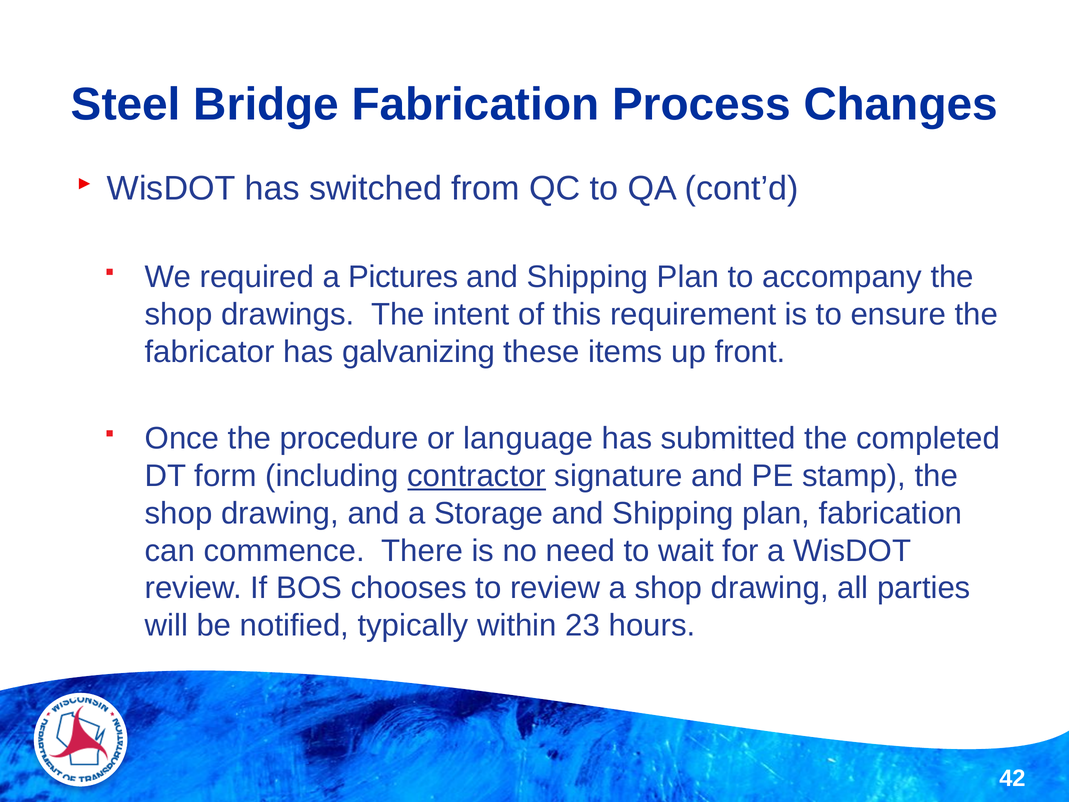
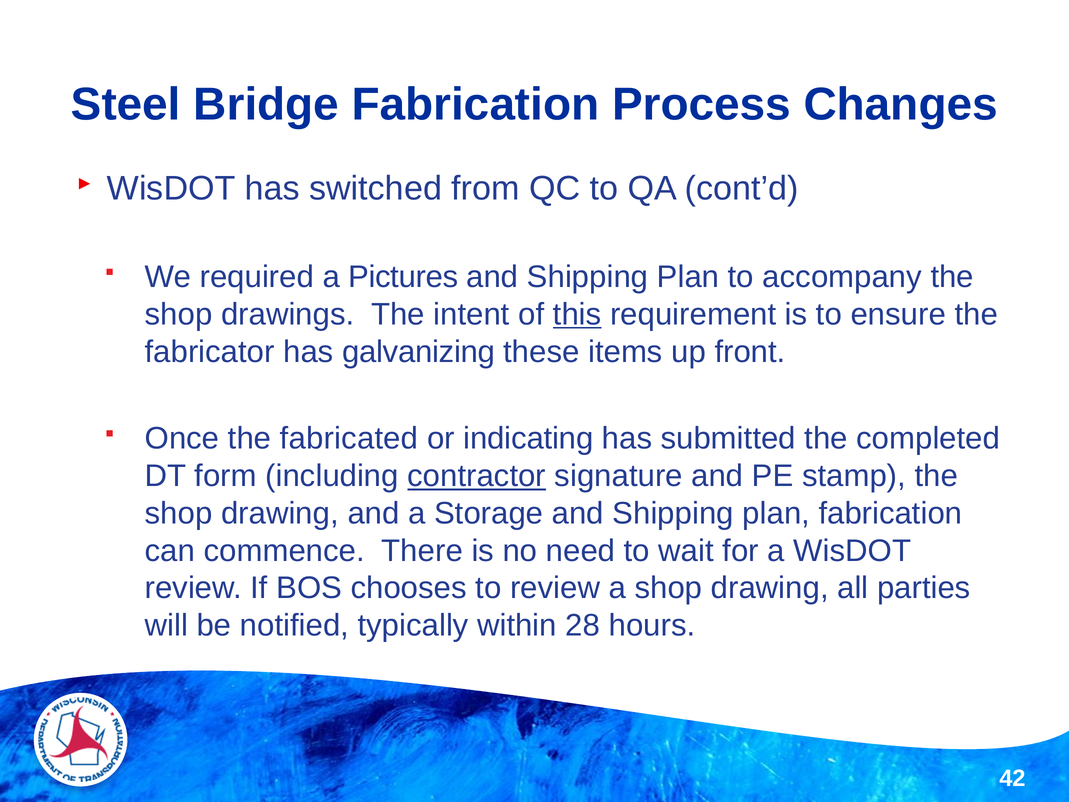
this underline: none -> present
procedure: procedure -> fabricated
language: language -> indicating
23: 23 -> 28
